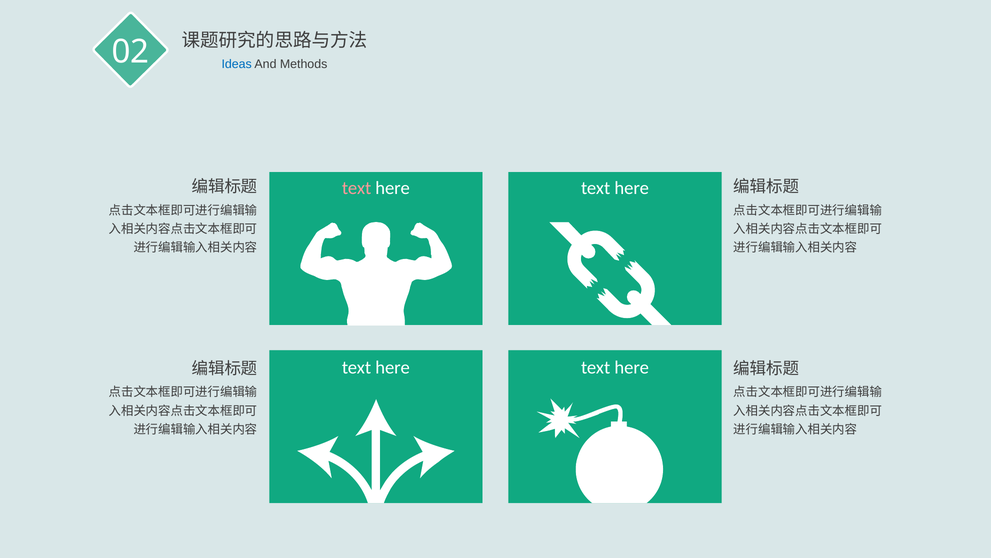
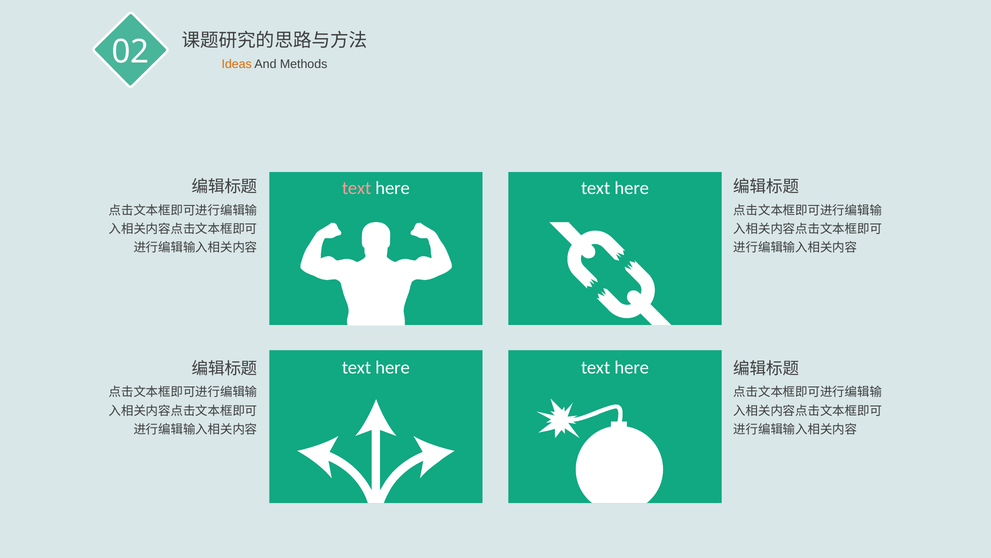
Ideas colour: blue -> orange
